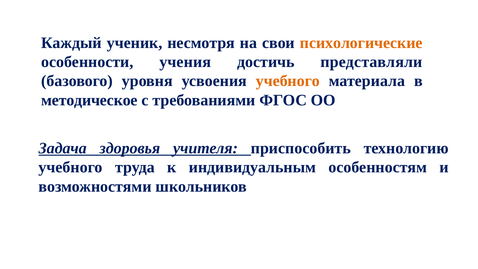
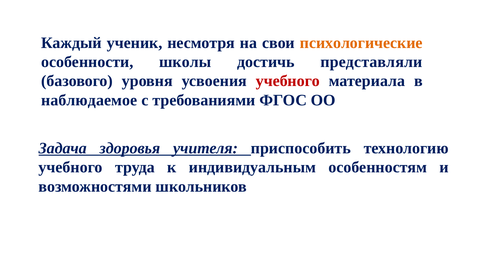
учения: учения -> школы
учебного at (288, 81) colour: orange -> red
методическое: методическое -> наблюдаемое
